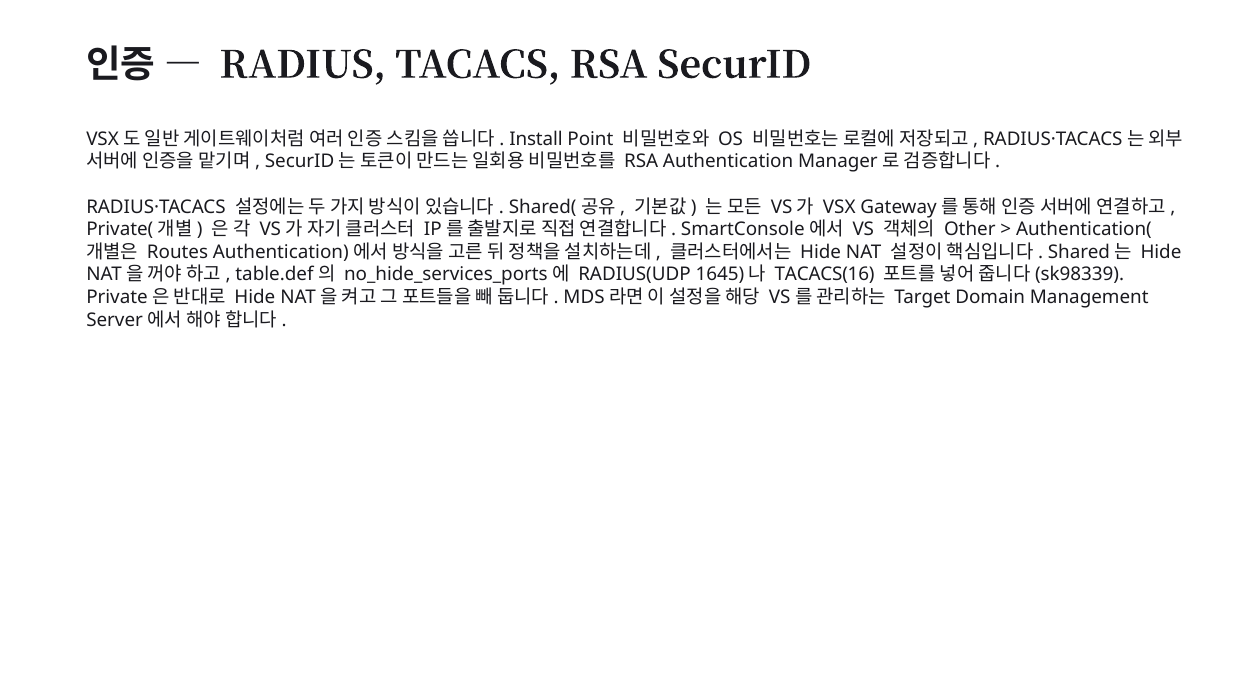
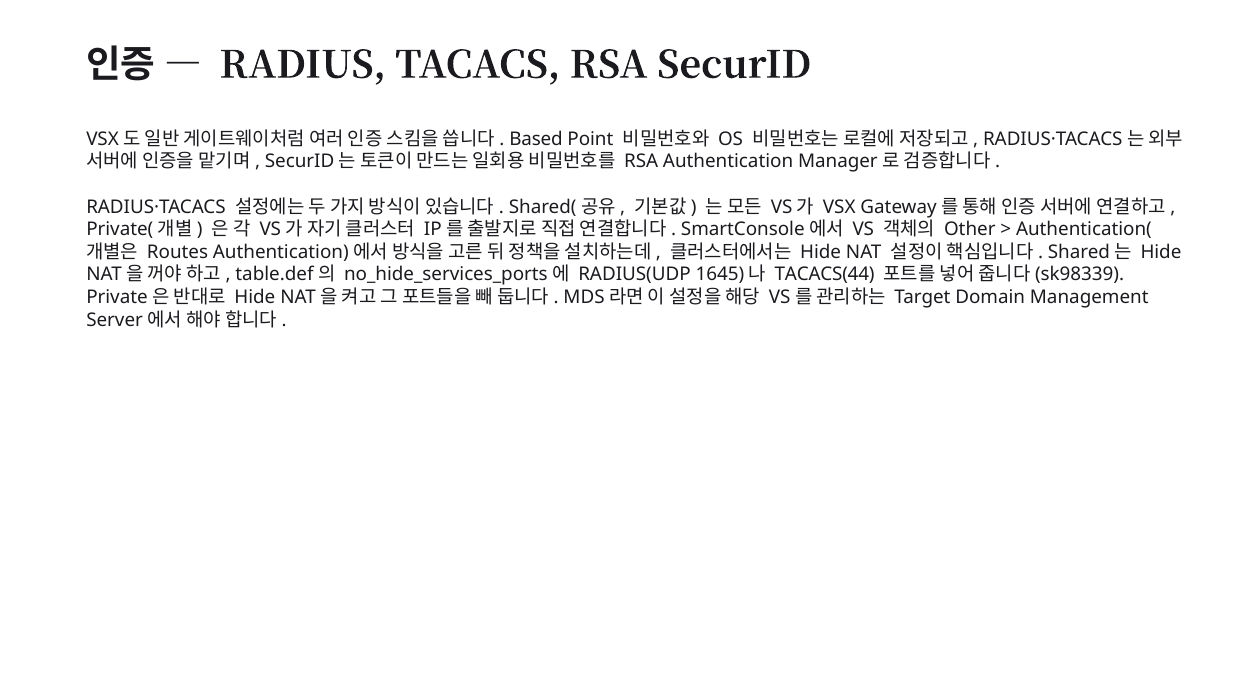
Install: Install -> Based
TACACS(16: TACACS(16 -> TACACS(44
